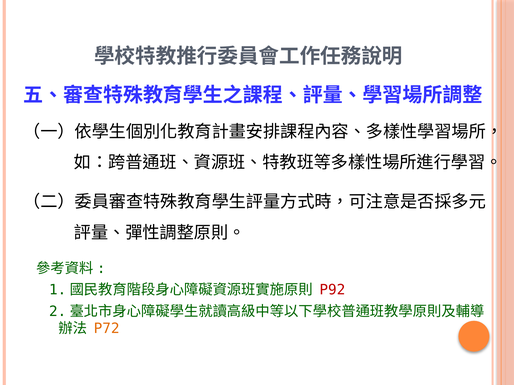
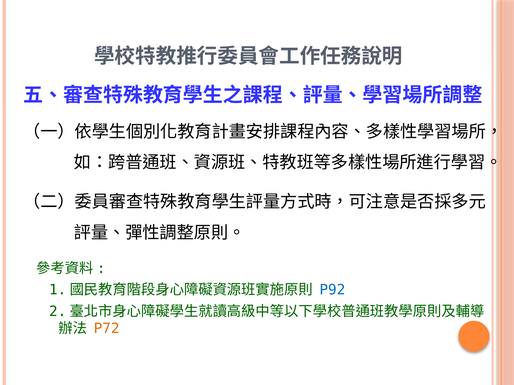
P92 colour: red -> blue
